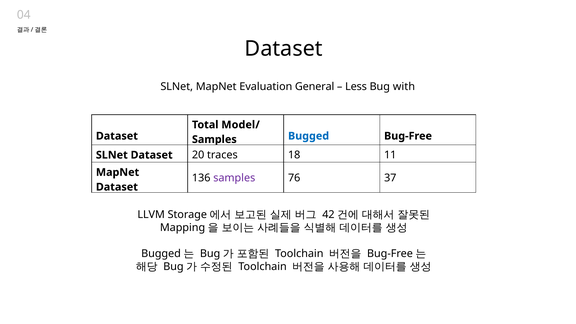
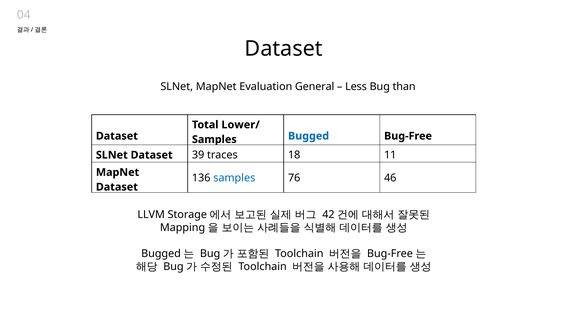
with: with -> than
Model/: Model/ -> Lower/
20: 20 -> 39
samples at (234, 178) colour: purple -> blue
37: 37 -> 46
